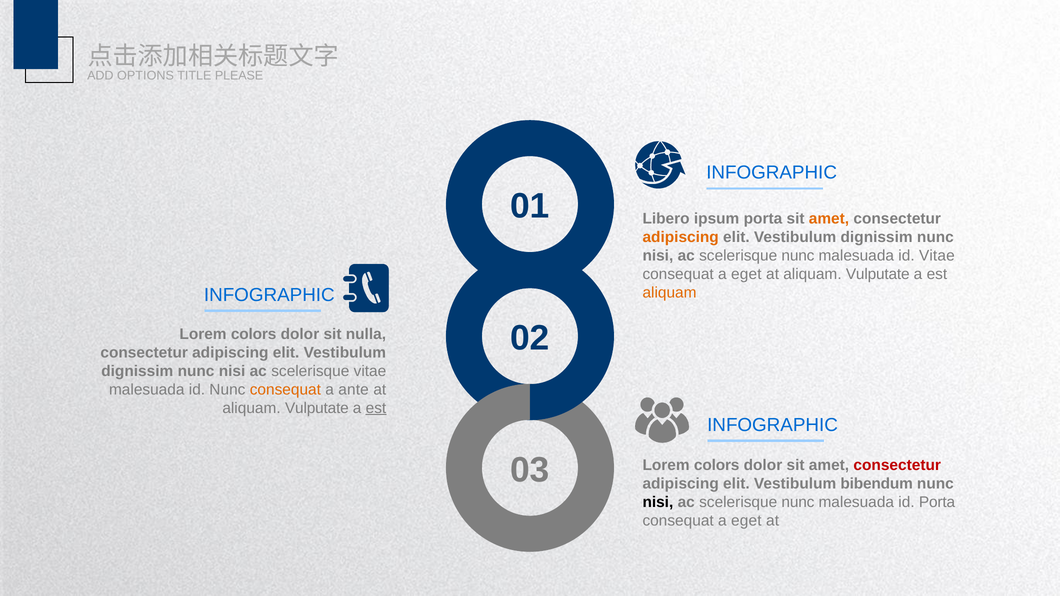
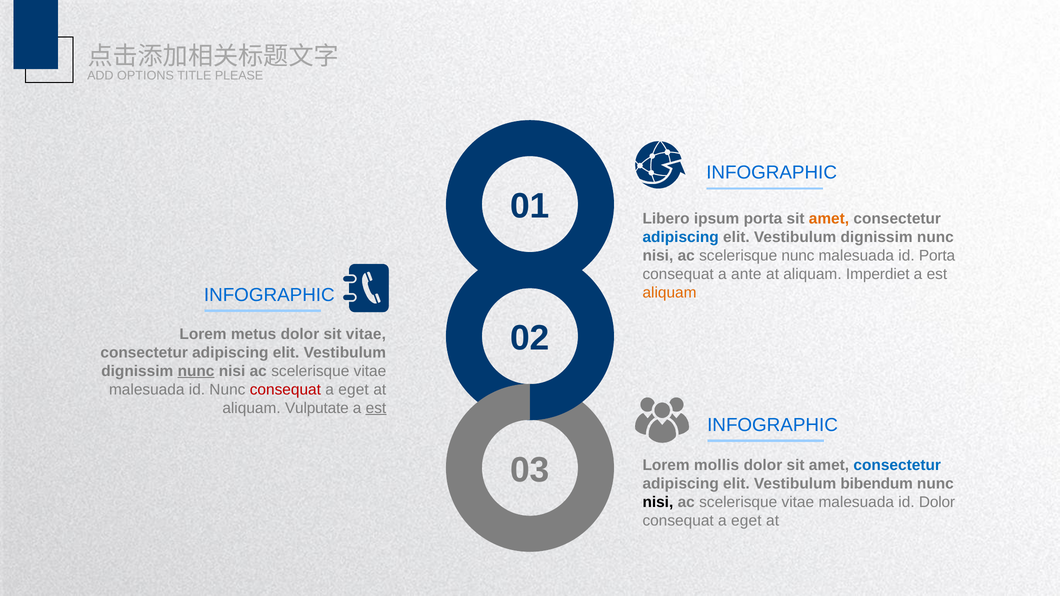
adipiscing at (681, 237) colour: orange -> blue
id Vitae: Vitae -> Porta
eget at (746, 274): eget -> ante
Vulputate at (878, 274): Vulputate -> Imperdiet
colors at (254, 334): colors -> metus
sit nulla: nulla -> vitae
nunc at (196, 371) underline: none -> present
consequat at (285, 390) colour: orange -> red
ante at (354, 390): ante -> eget
colors at (717, 465): colors -> mollis
consectetur at (897, 465) colour: red -> blue
nunc at (798, 502): nunc -> vitae
id Porta: Porta -> Dolor
